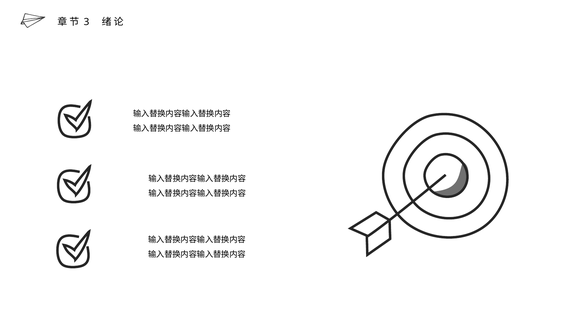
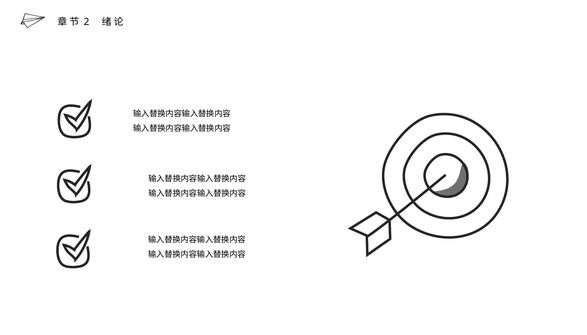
3: 3 -> 2
